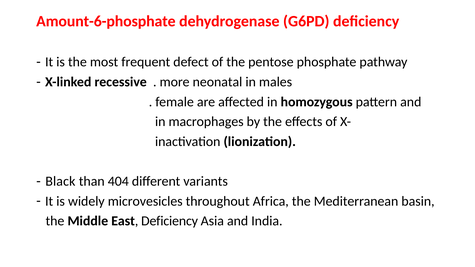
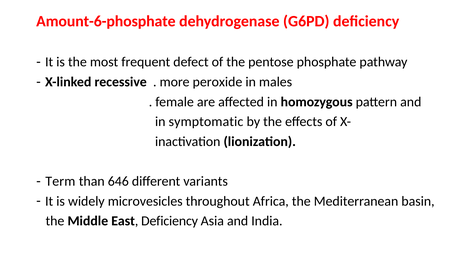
neonatal: neonatal -> peroxide
macrophages: macrophages -> symptomatic
Black: Black -> Term
404: 404 -> 646
